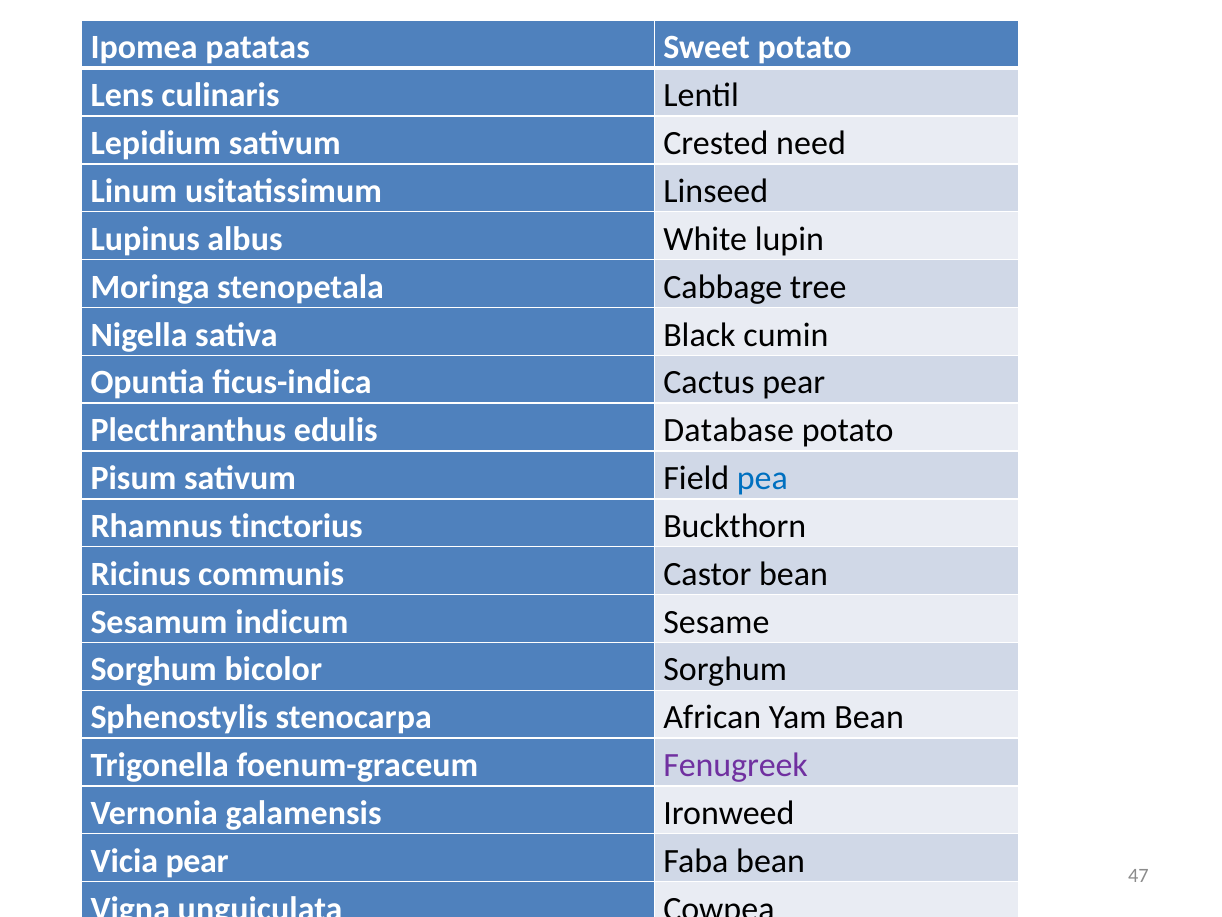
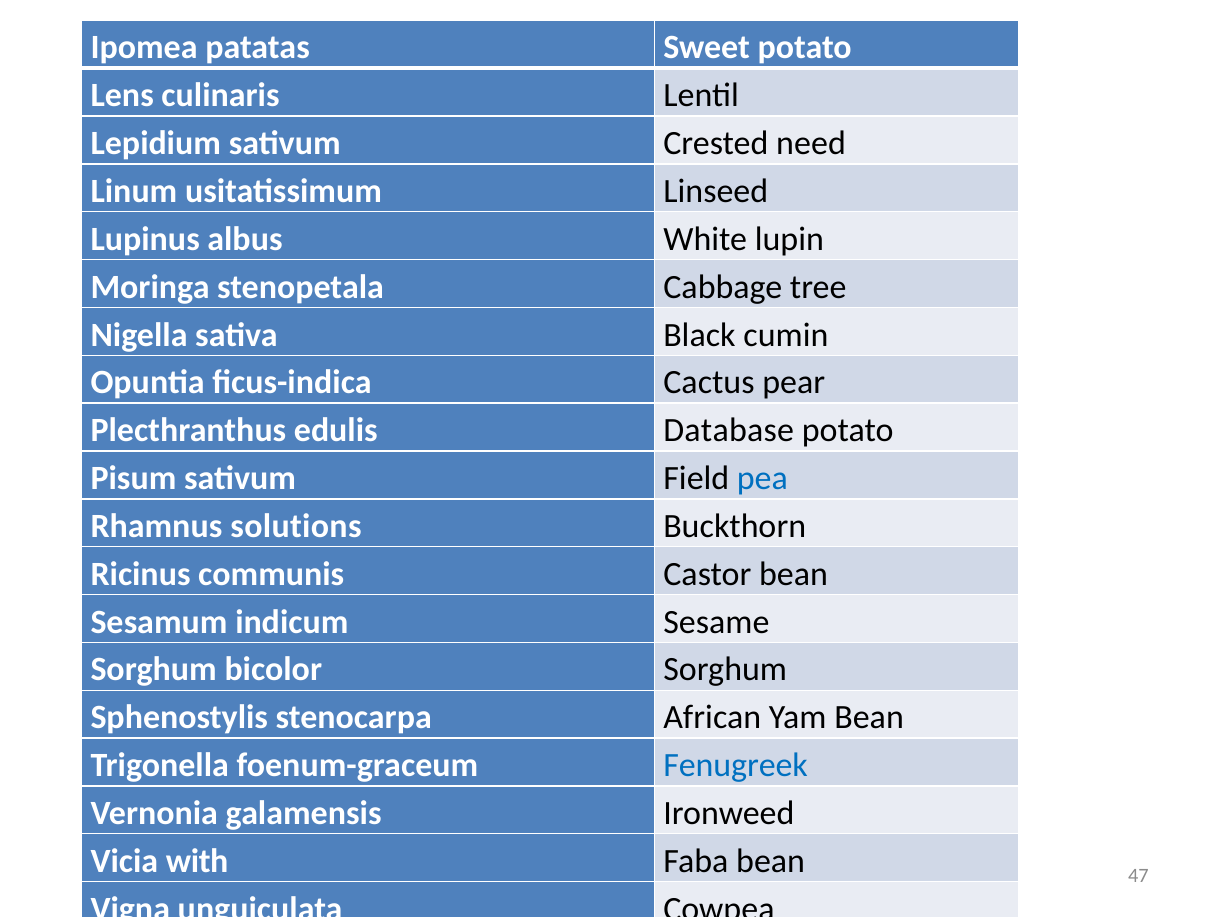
tinctorius: tinctorius -> solutions
Fenugreek colour: purple -> blue
Vicia pear: pear -> with
